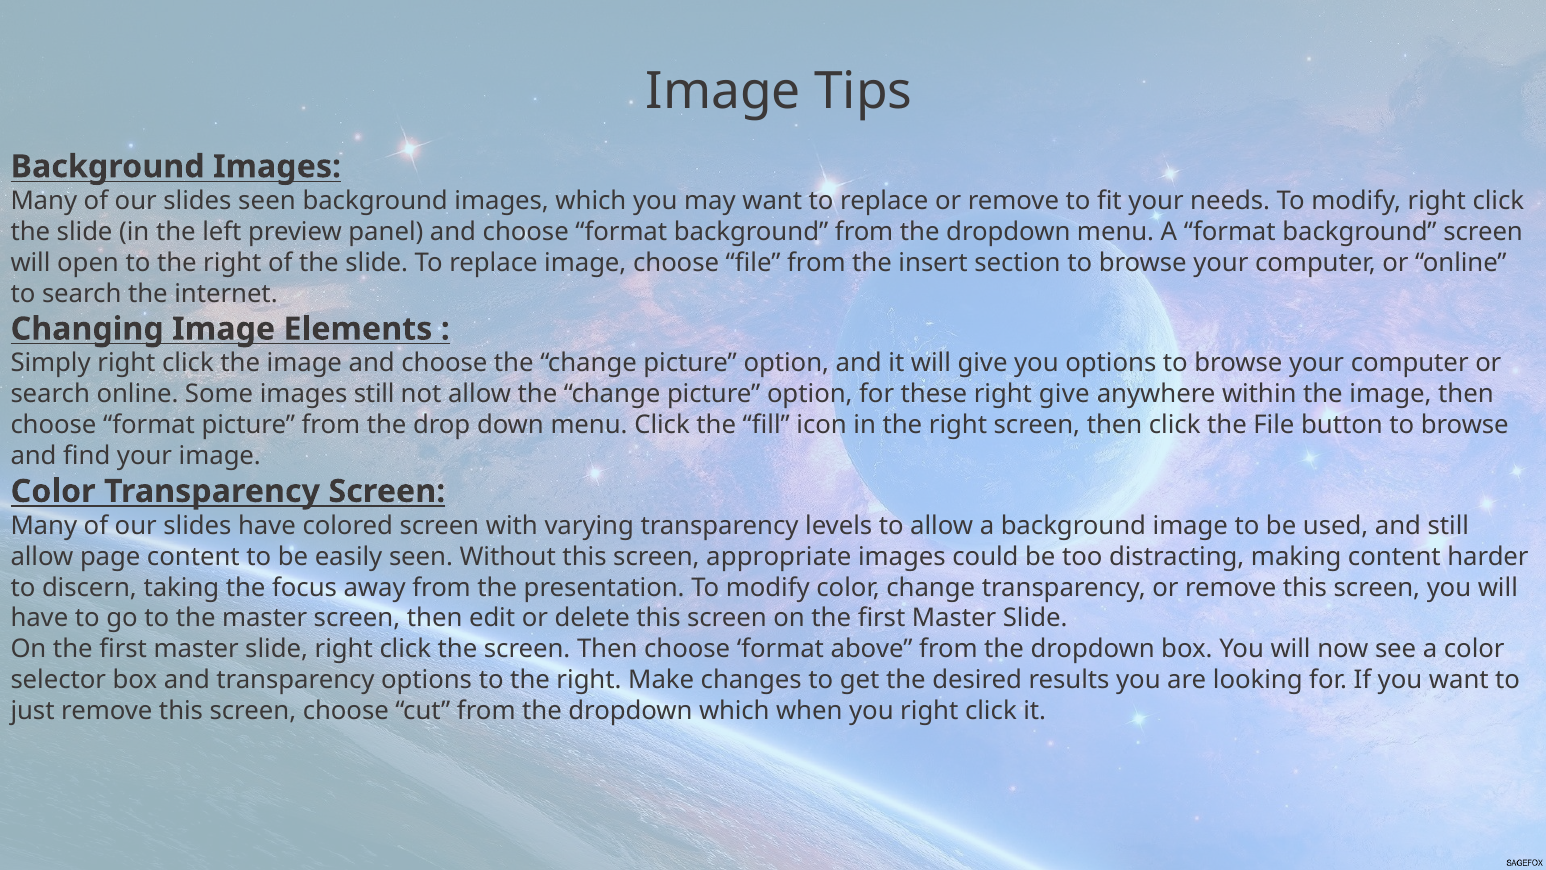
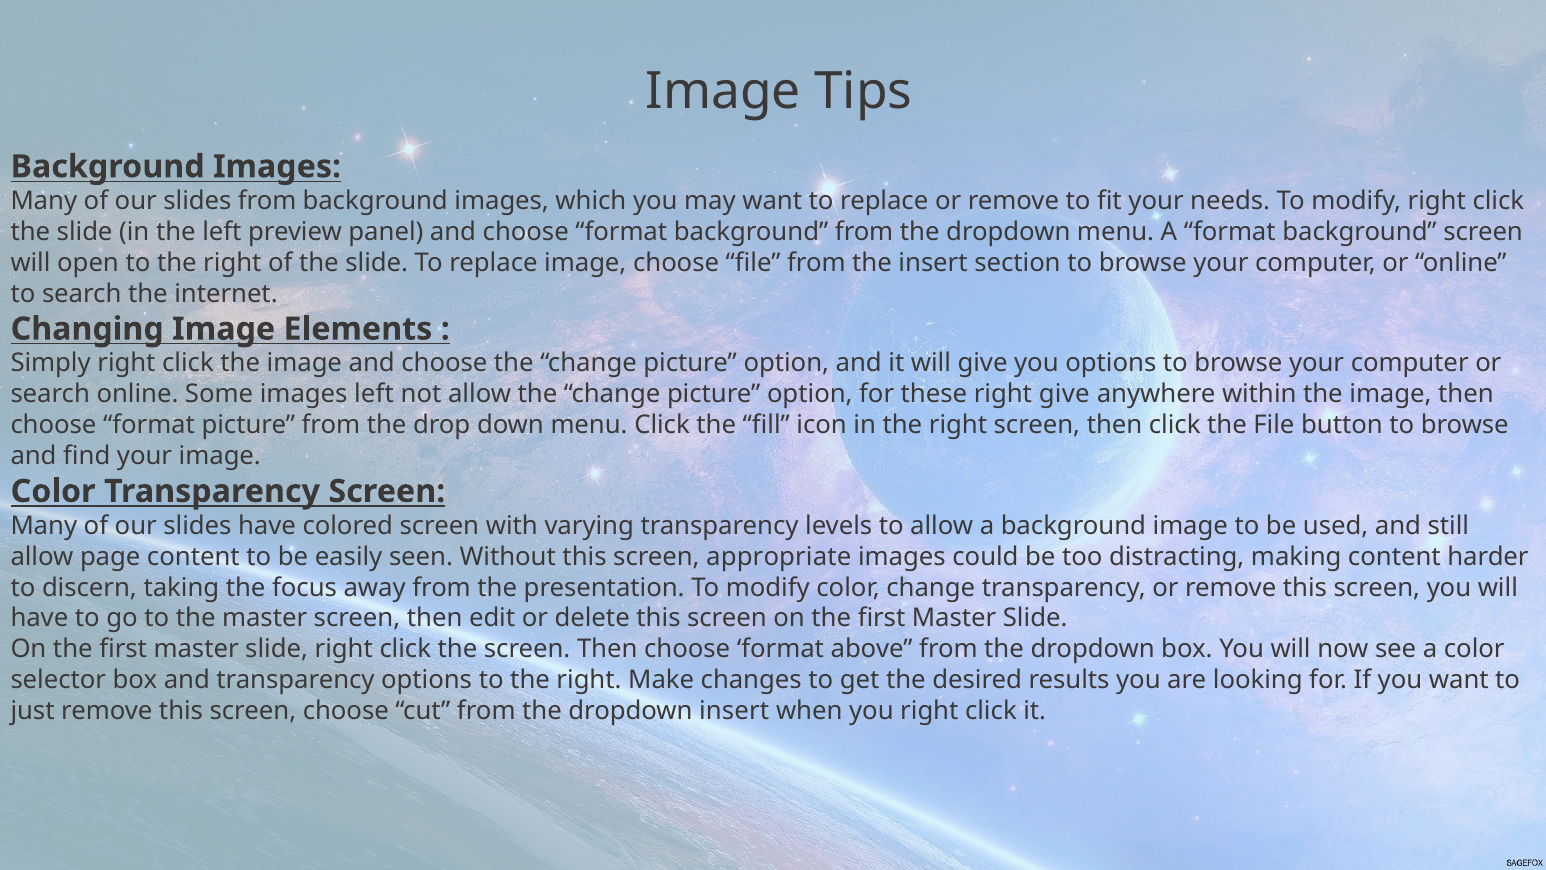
slides seen: seen -> from
images still: still -> left
dropdown which: which -> insert
